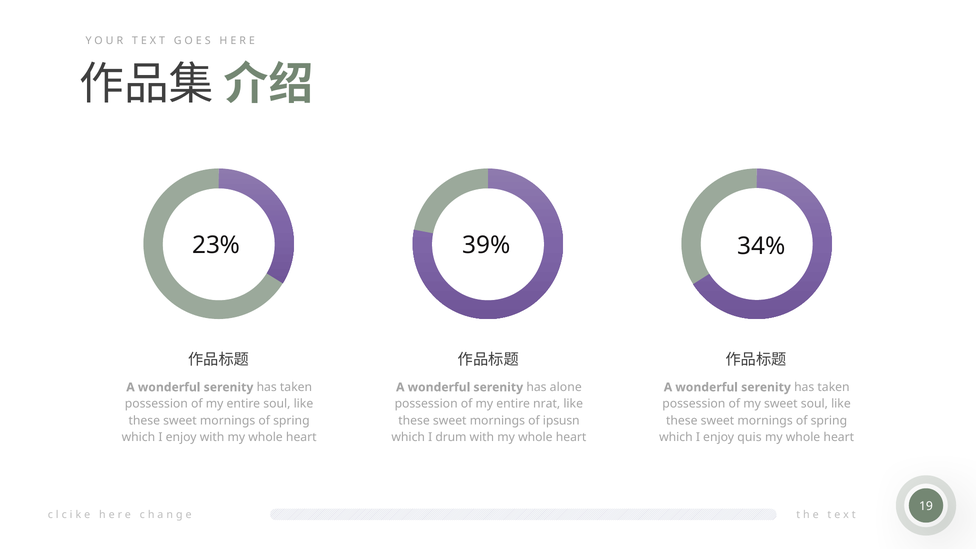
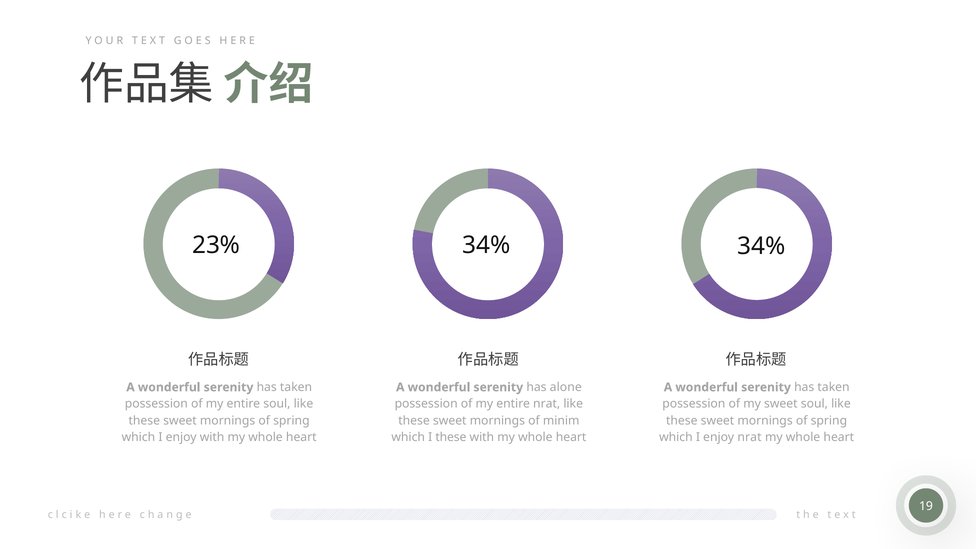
23% 39%: 39% -> 34%
ipsusn: ipsusn -> minim
I drum: drum -> these
enjoy quis: quis -> nrat
